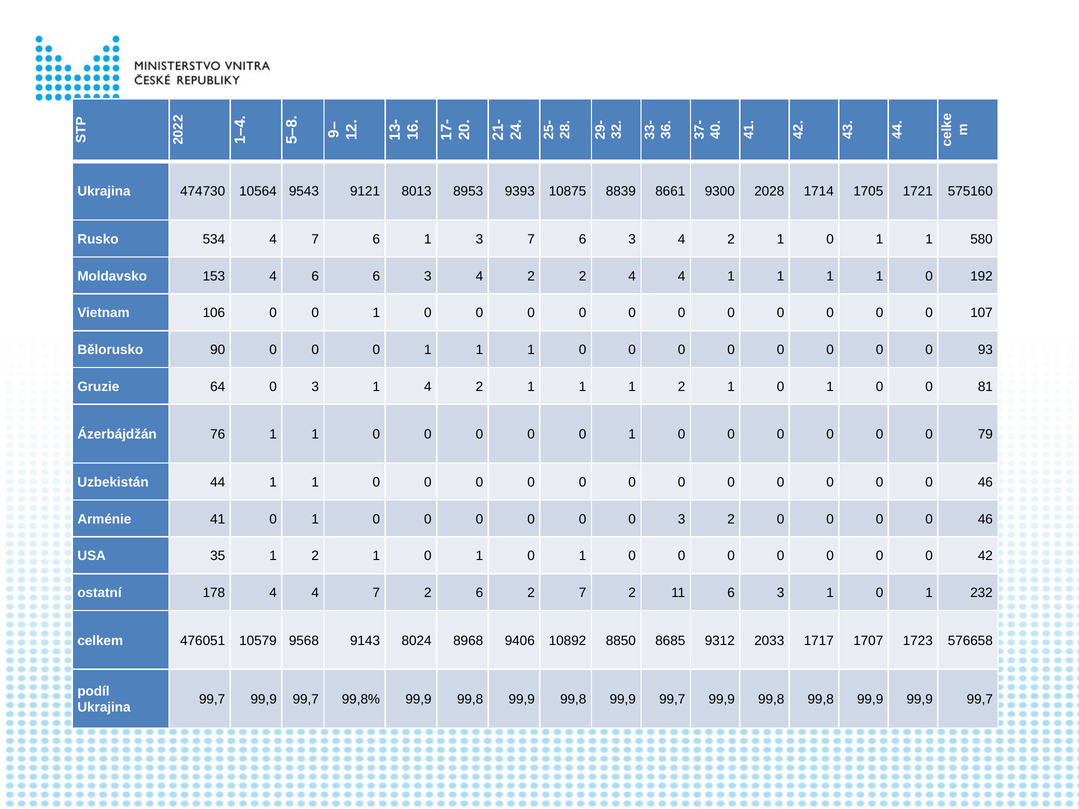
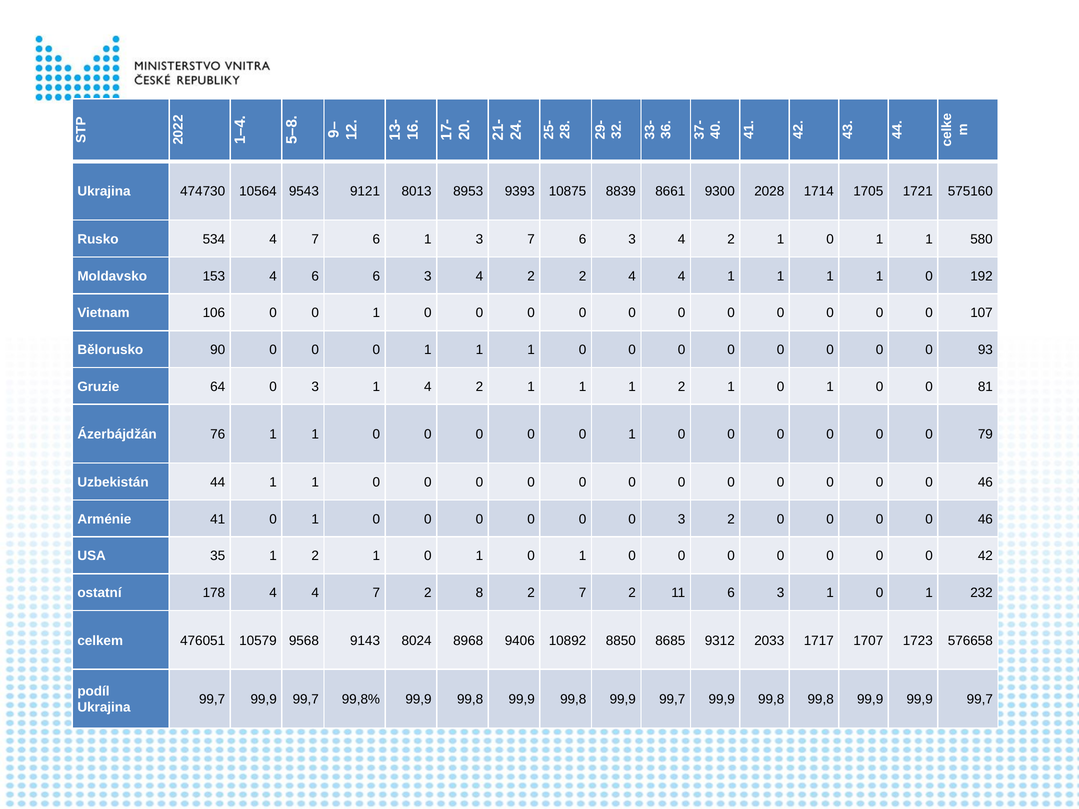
7 2 6: 6 -> 8
